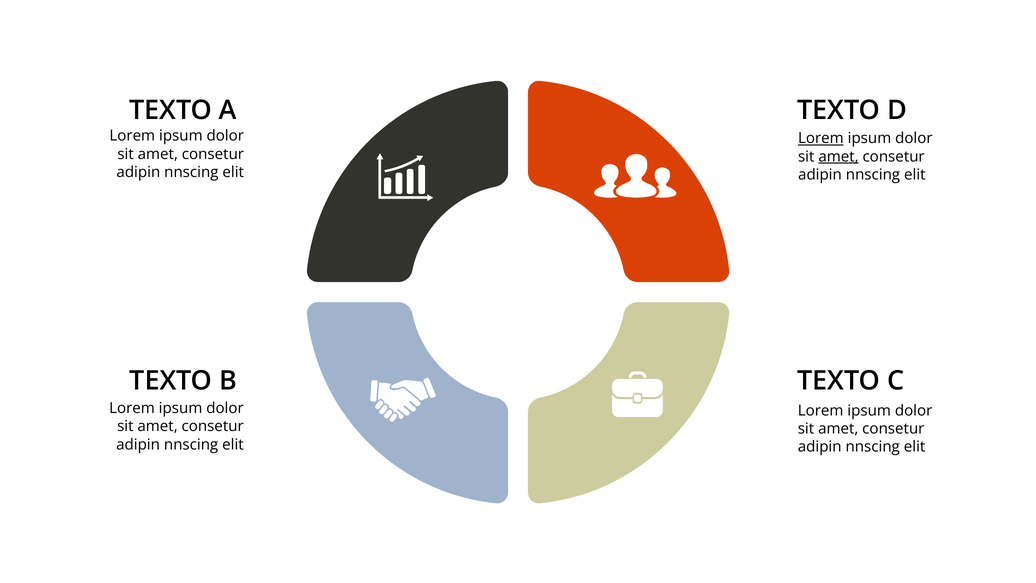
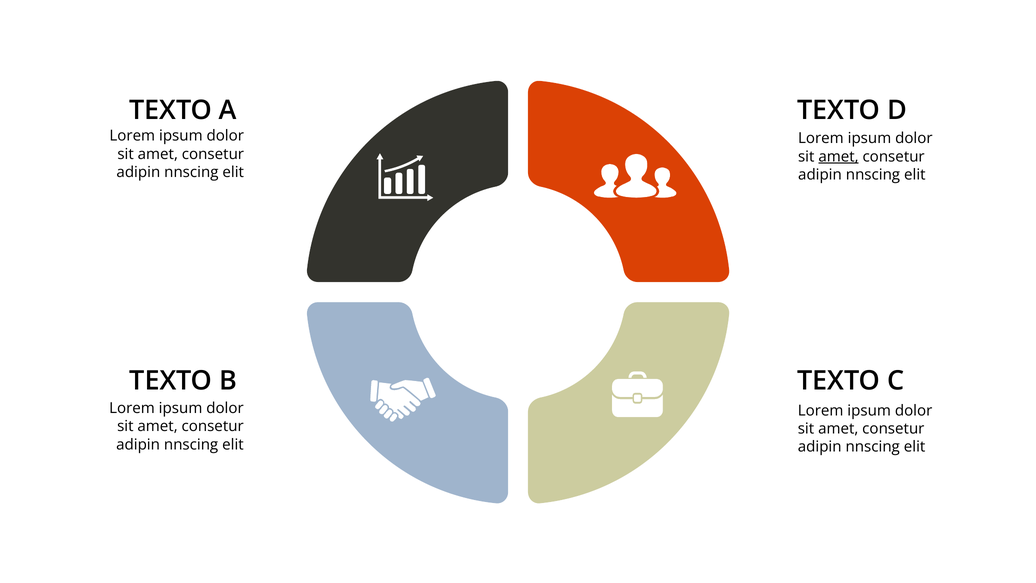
Lorem at (821, 138) underline: present -> none
